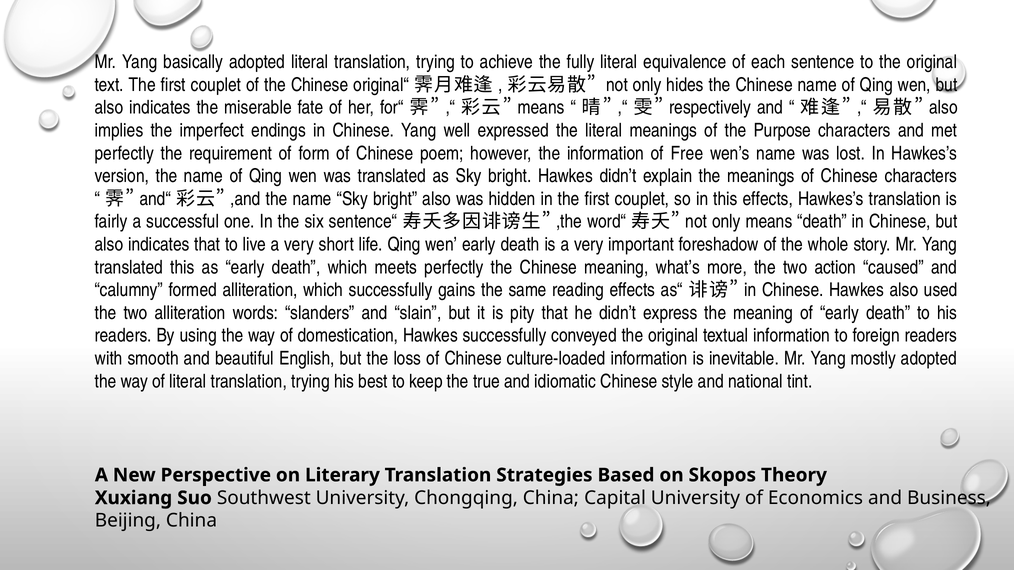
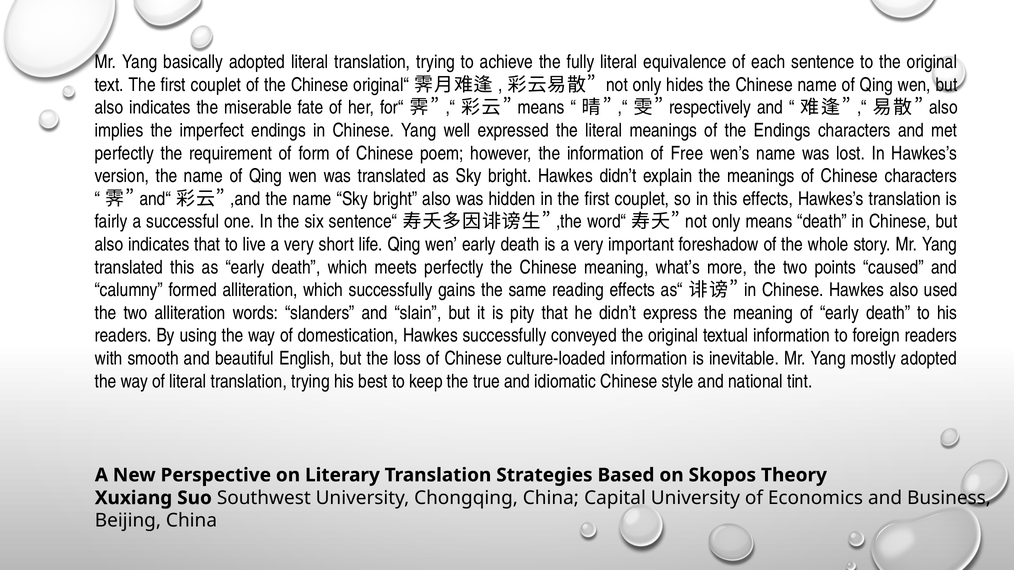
the Purpose: Purpose -> Endings
action: action -> points
